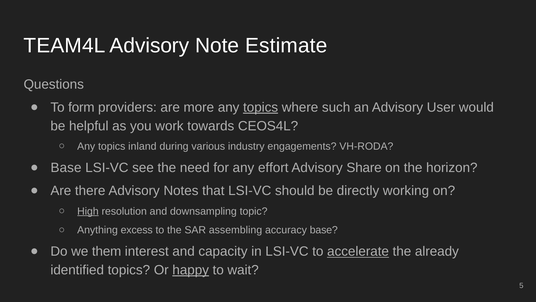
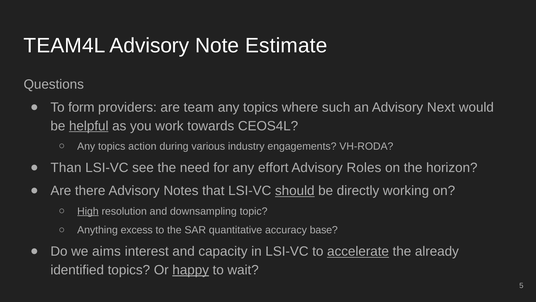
more: more -> team
topics at (261, 107) underline: present -> none
User: User -> Next
helpful underline: none -> present
inland: inland -> action
Base at (66, 168): Base -> Than
Share: Share -> Roles
should underline: none -> present
assembling: assembling -> quantitative
them: them -> aims
